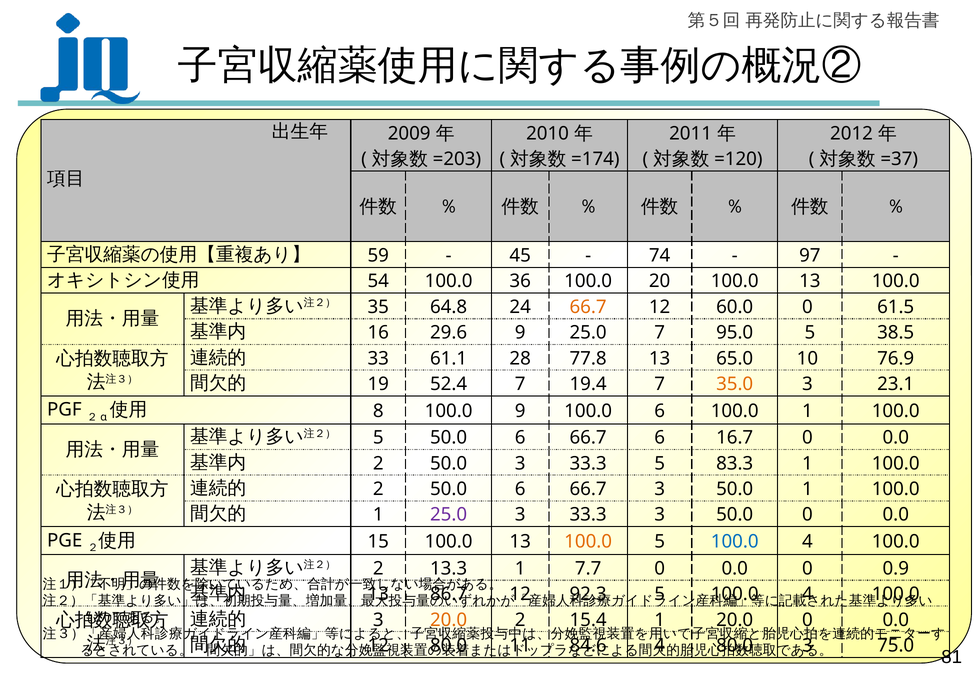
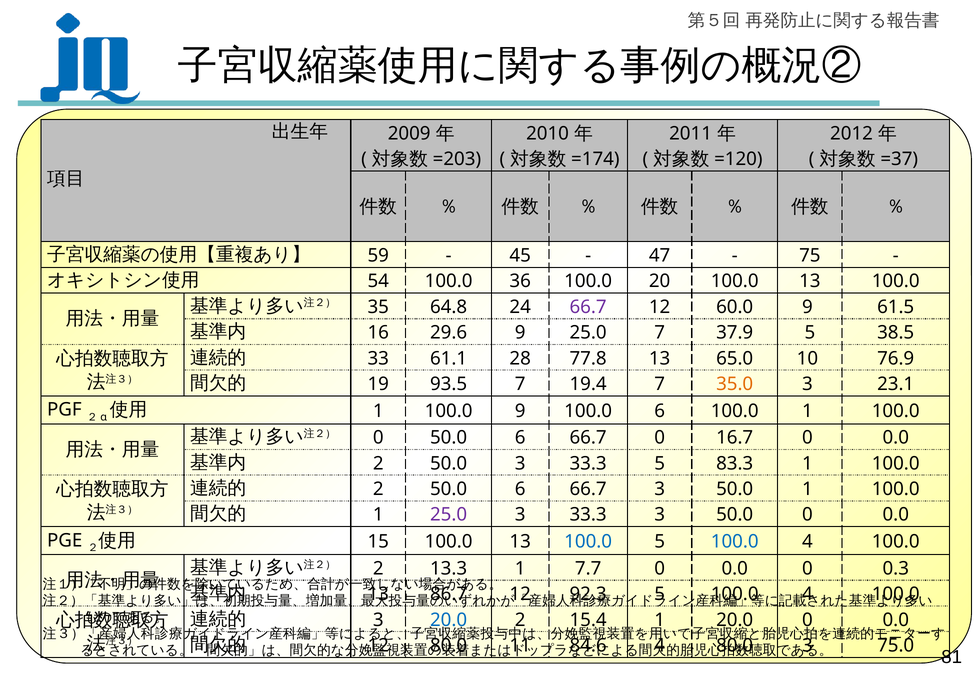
74: 74 -> 47
97: 97 -> 75
66.7 at (588, 307) colour: orange -> purple
60.0 0: 0 -> 9
95.0: 95.0 -> 37.9
52.4: 52.4 -> 93.5
8 at (378, 411): 8 -> 1
5 at (378, 437): 5 -> 0
66.7 6: 6 -> 0
100.0 at (588, 541) colour: orange -> blue
0.9: 0.9 -> 0.3
20.0 at (449, 619) colour: orange -> blue
